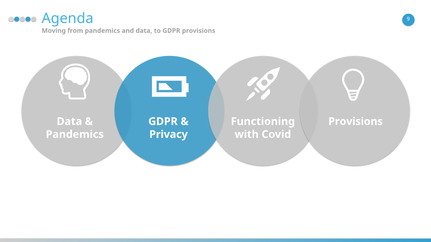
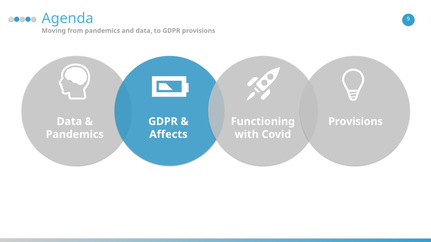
Privacy: Privacy -> Affects
